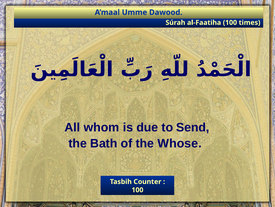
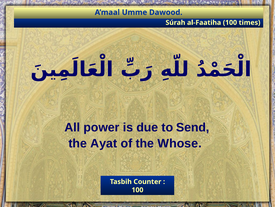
whom: whom -> power
Bath: Bath -> Ayat
